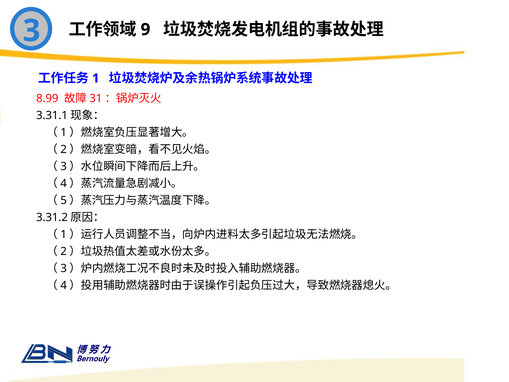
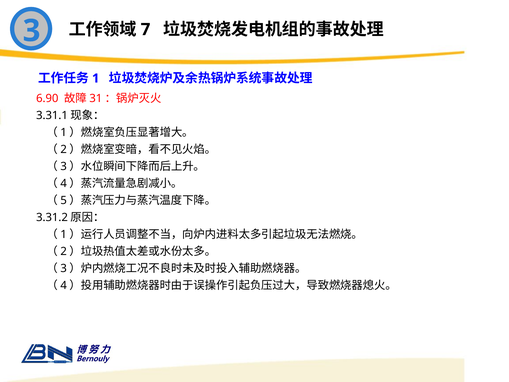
9: 9 -> 7
8.99: 8.99 -> 6.90
